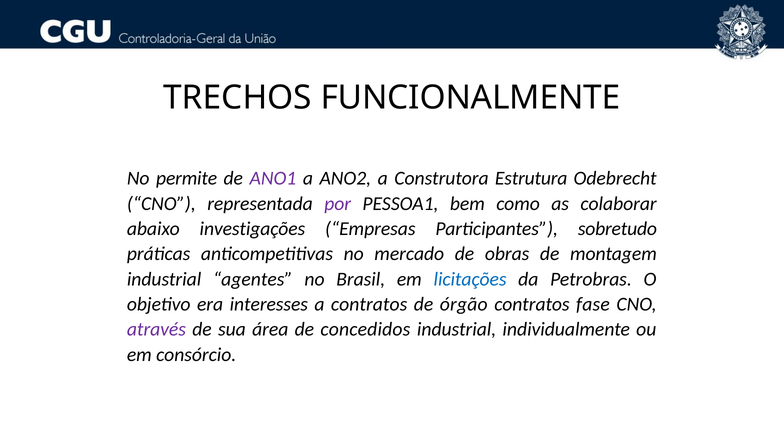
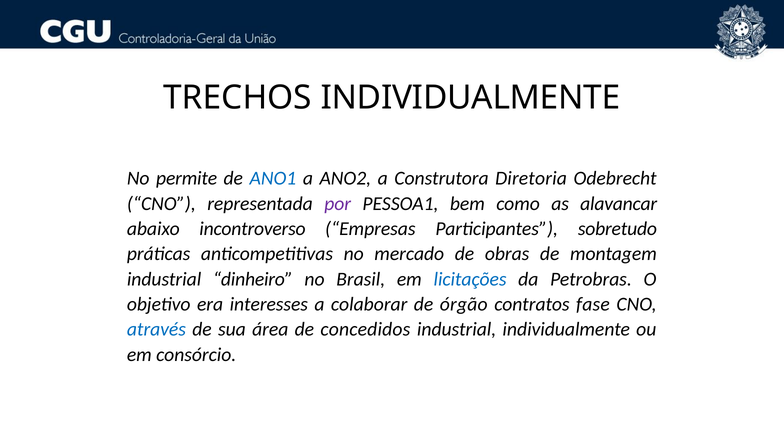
TRECHOS FUNCIONALMENTE: FUNCIONALMENTE -> INDIVIDUALMENTE
ANO1 colour: purple -> blue
Estrutura: Estrutura -> Diretoria
colaborar: colaborar -> alavancar
investigações: investigações -> incontroverso
agentes: agentes -> dinheiro
a contratos: contratos -> colaborar
através colour: purple -> blue
